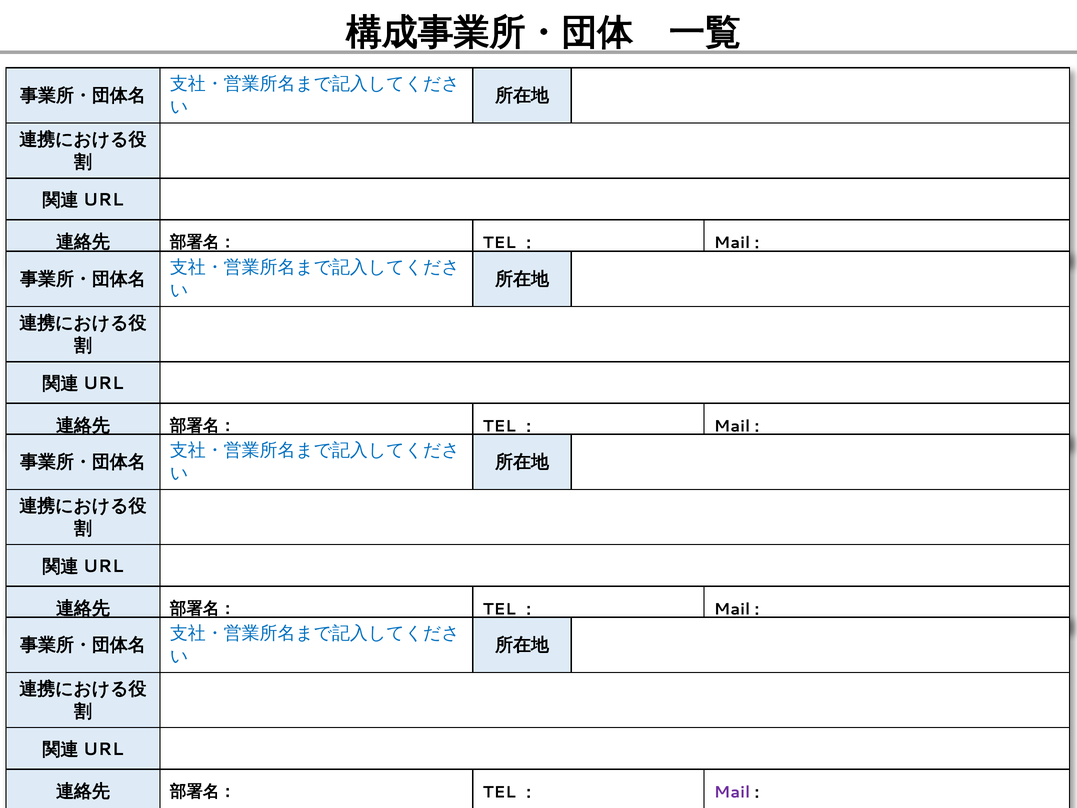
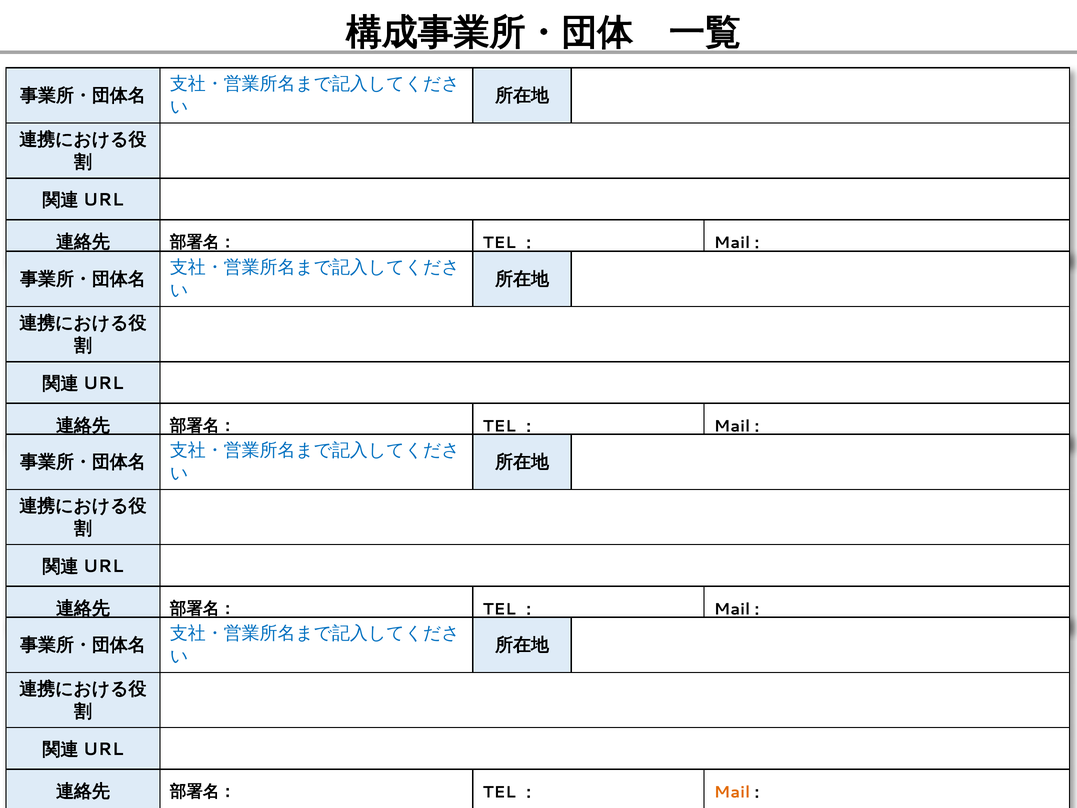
Mail at (732, 792) colour: purple -> orange
